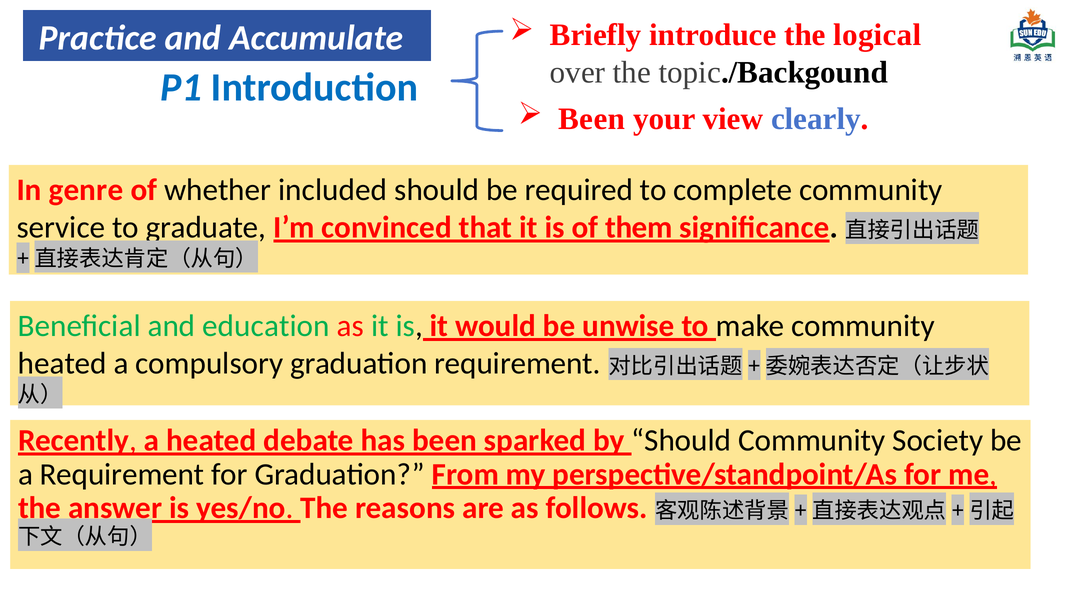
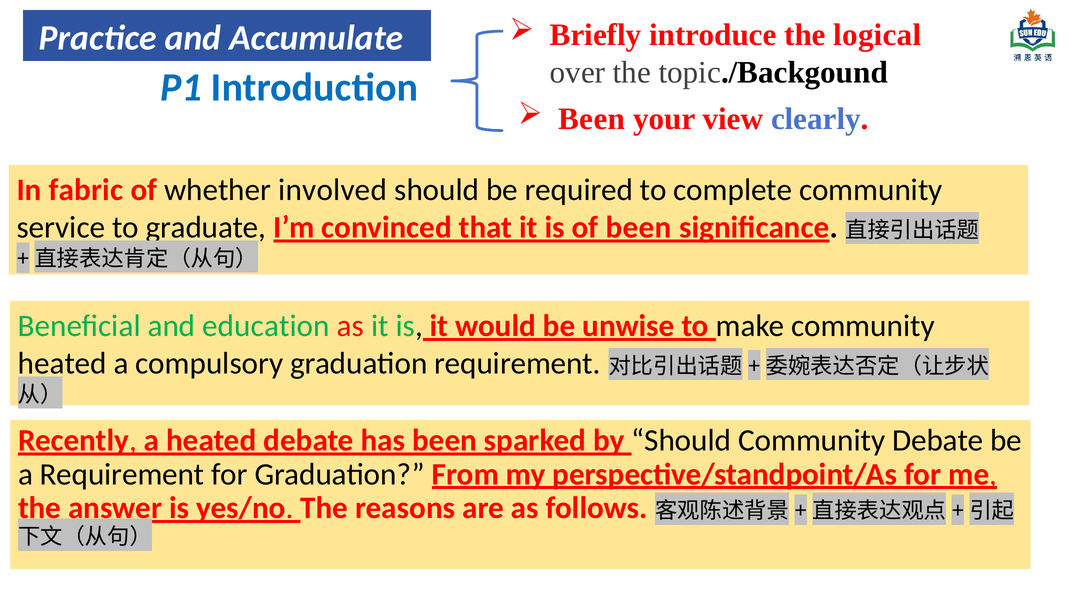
genre: genre -> fabric
included: included -> involved
of them: them -> been
Community Society: Society -> Debate
